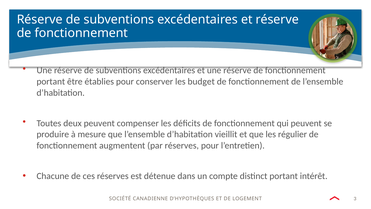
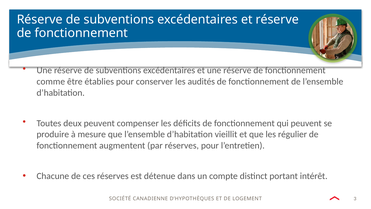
portant at (51, 81): portant -> comme
budget: budget -> audités
